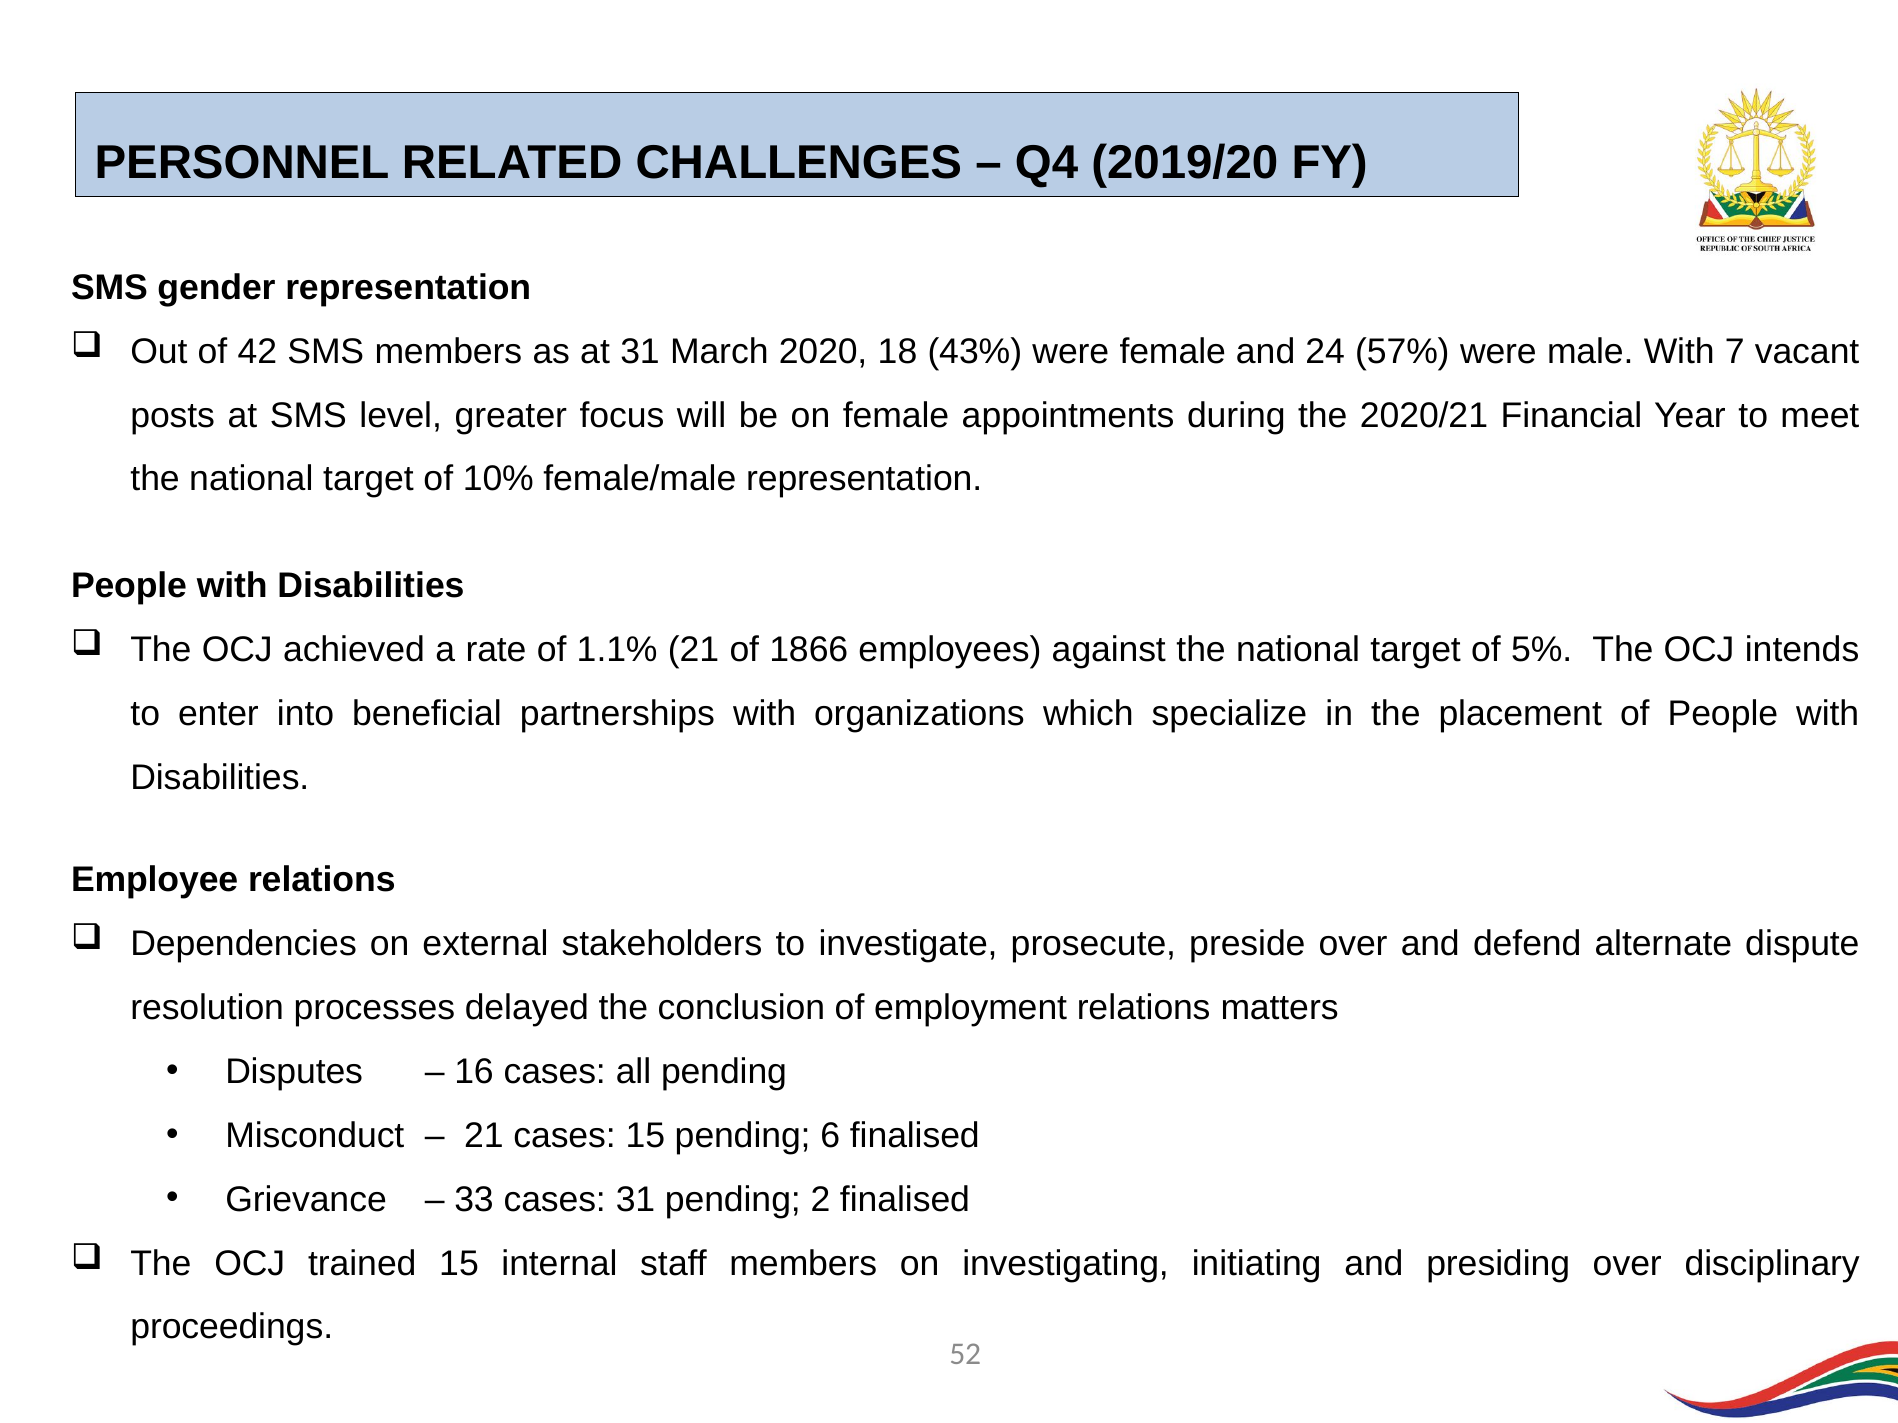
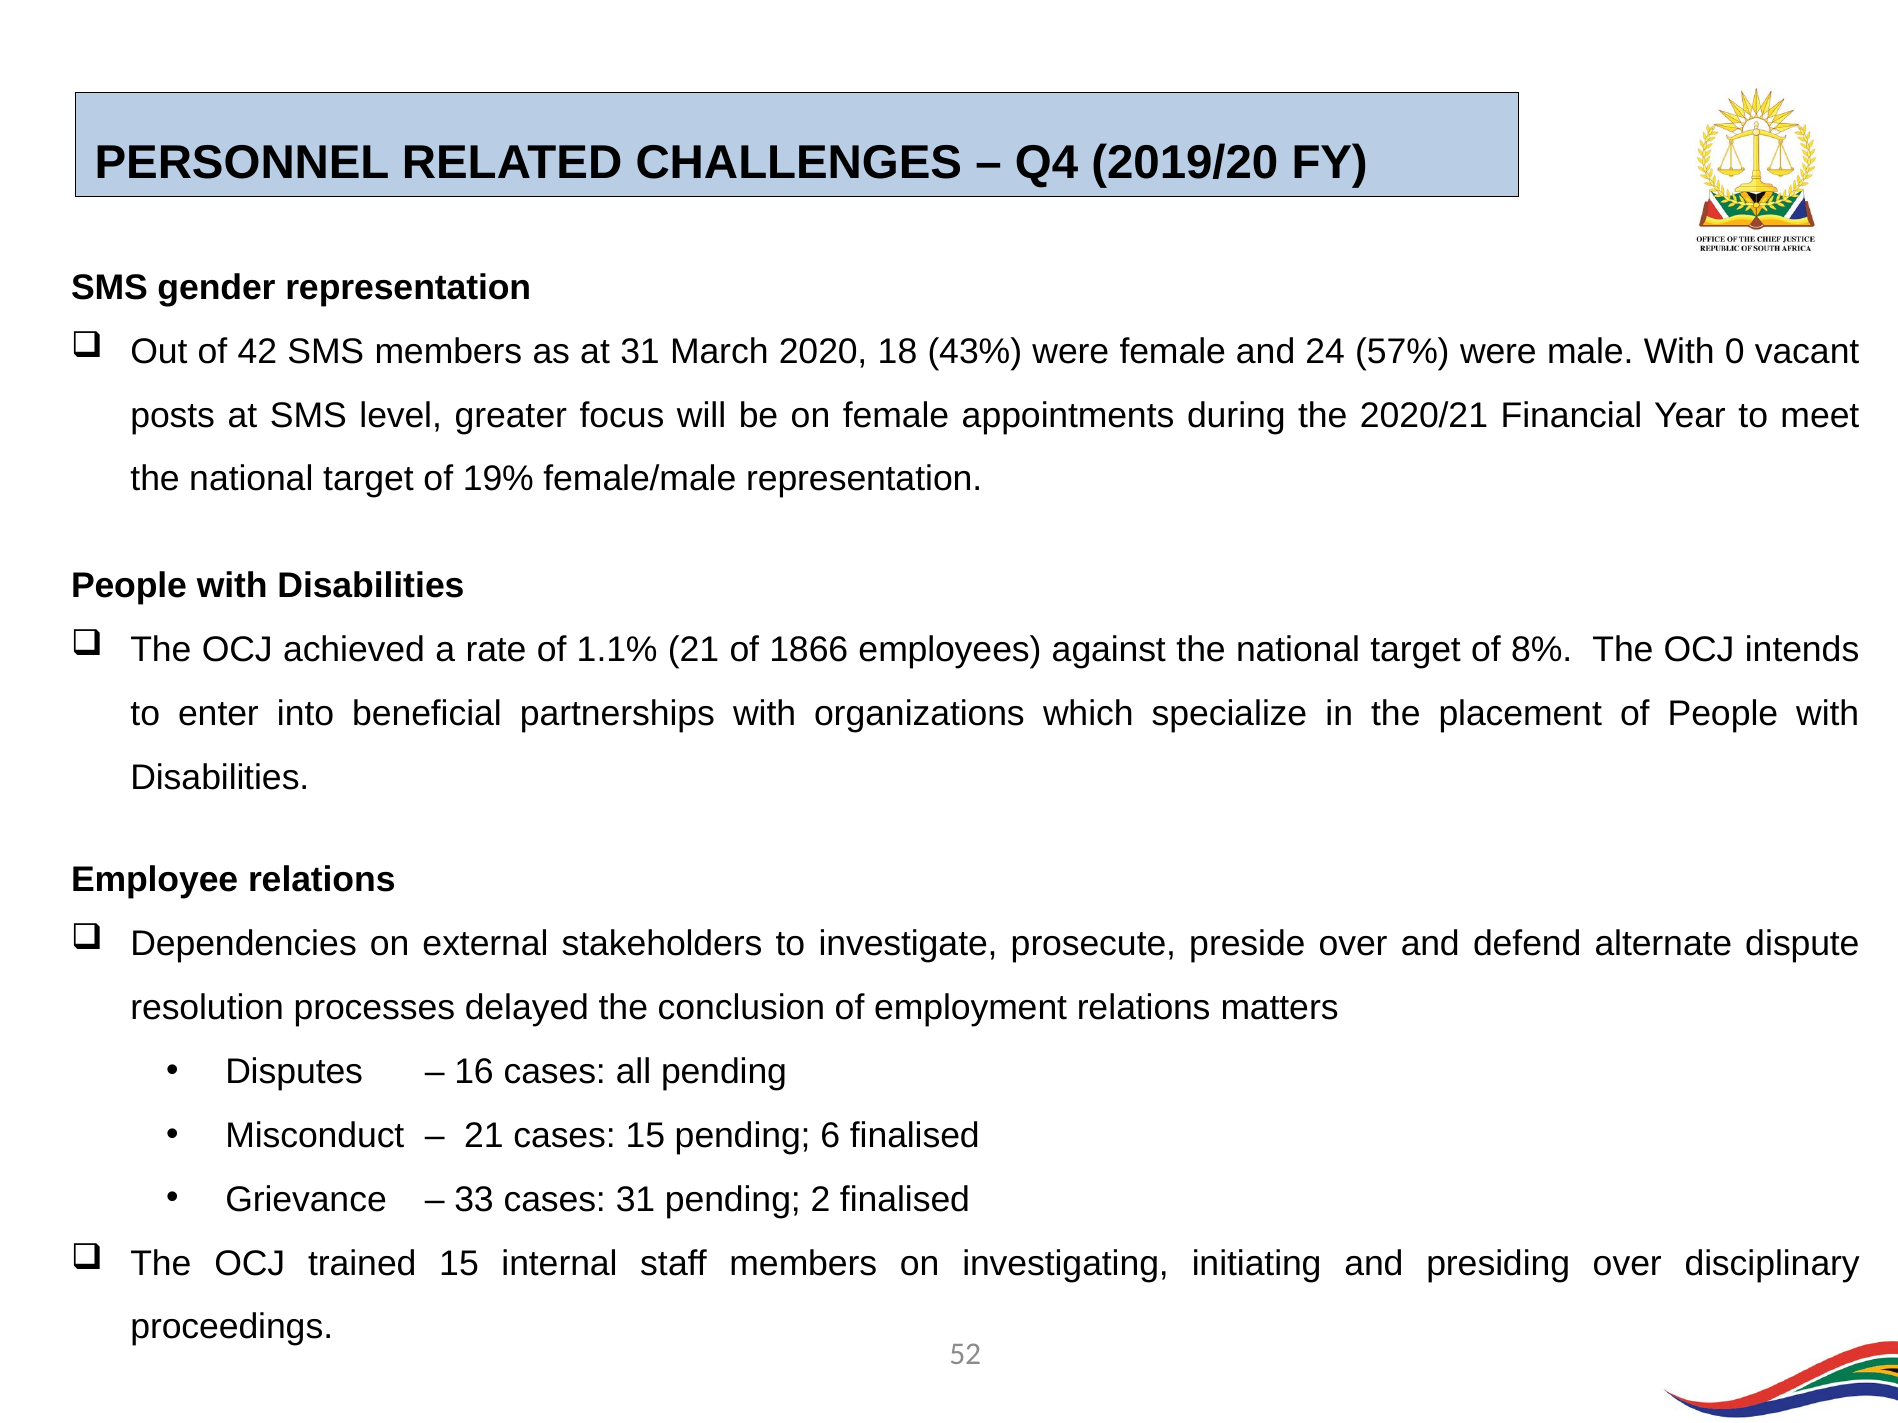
7: 7 -> 0
10%: 10% -> 19%
5%: 5% -> 8%
